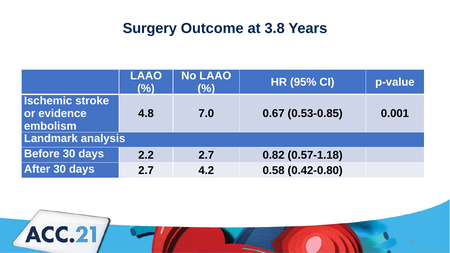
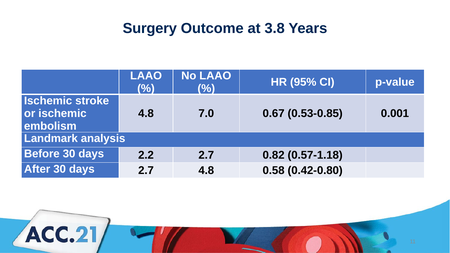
or evidence: evidence -> ischemic
2.7 4.2: 4.2 -> 4.8
